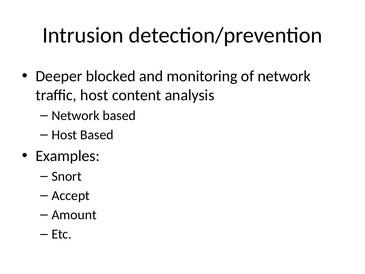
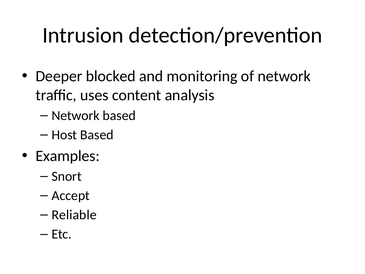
traffic host: host -> uses
Amount: Amount -> Reliable
